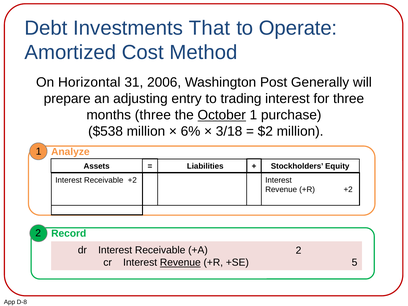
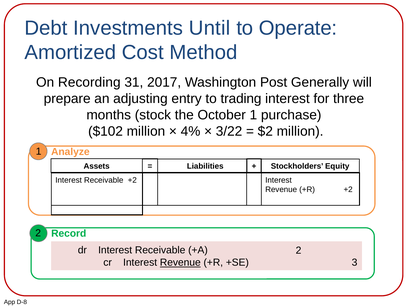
That: That -> Until
Horizontal: Horizontal -> Recording
2006: 2006 -> 2017
months three: three -> stock
October underline: present -> none
$538: $538 -> $102
6%: 6% -> 4%
3/18: 3/18 -> 3/22
5: 5 -> 3
